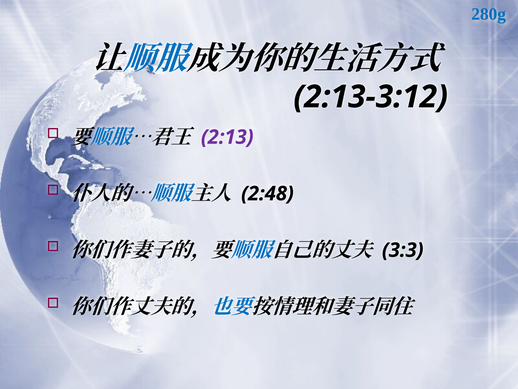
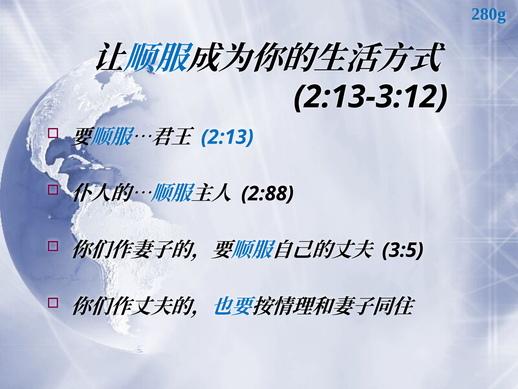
2:13 colour: purple -> blue
2:48: 2:48 -> 2:88
3:3: 3:3 -> 3:5
